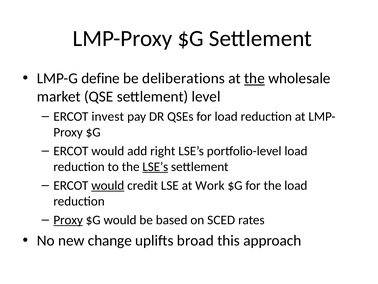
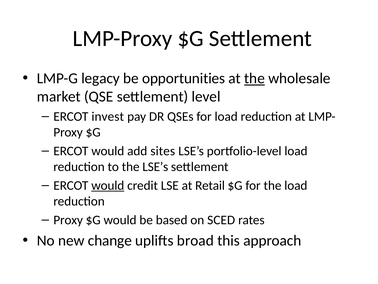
define: define -> legacy
deliberations: deliberations -> opportunities
right: right -> sites
LSE’s at (155, 167) underline: present -> none
Work: Work -> Retail
Proxy at (68, 220) underline: present -> none
